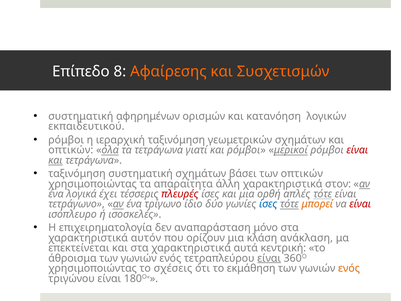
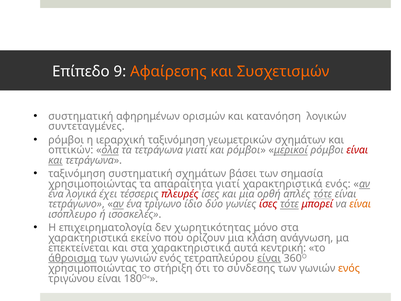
8: 8 -> 9
εκπαιδευτικού: εκπαιδευτικού -> συντεταγμένες
των οπτικών: οπτικών -> σημασία
απαραίτητα άλλη: άλλη -> γιατί
χαρακτηριστικά στον: στον -> ενός
ίσες at (268, 204) colour: blue -> red
μπορεί colour: orange -> red
είναι at (360, 204) colour: red -> orange
αναπαράσταση: αναπαράσταση -> χωρητικότητας
αυτόν: αυτόν -> εκείνο
ανάκλαση: ανάκλαση -> ανάγνωση
άθροισμα underline: none -> present
σχέσεις: σχέσεις -> στήριξη
εκμάθηση: εκμάθηση -> σύνδεσης
